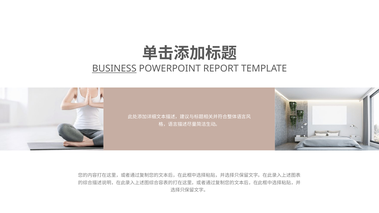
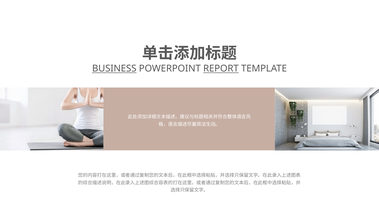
REPORT underline: none -> present
